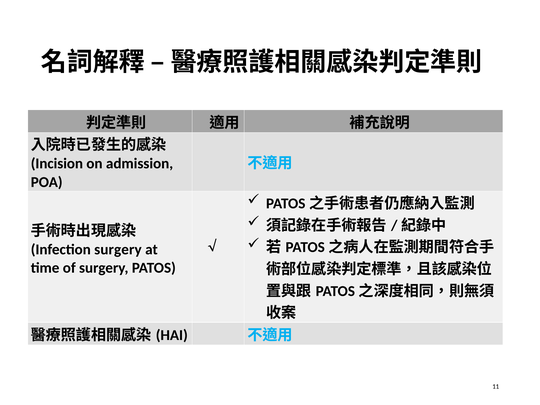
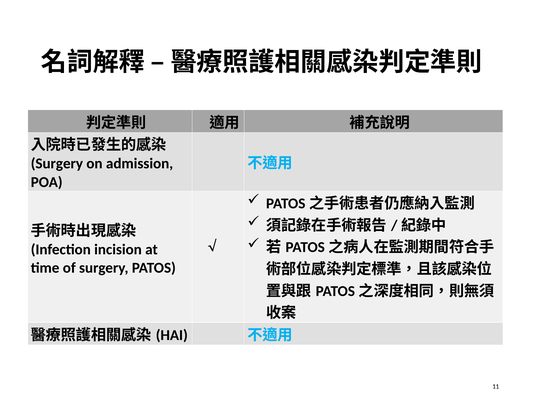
Incision at (57, 164): Incision -> Surgery
Infection surgery: surgery -> incision
